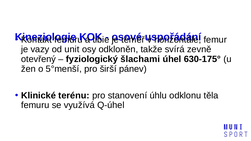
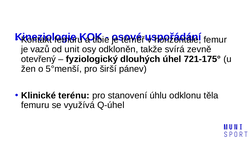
vazy: vazy -> vazů
šlachami: šlachami -> dlouhých
630-175°: 630-175° -> 721-175°
